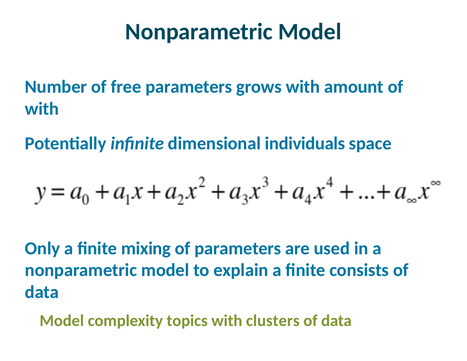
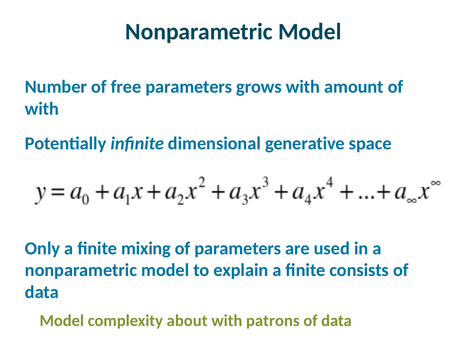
individuals: individuals -> generative
topics: topics -> about
clusters: clusters -> patrons
